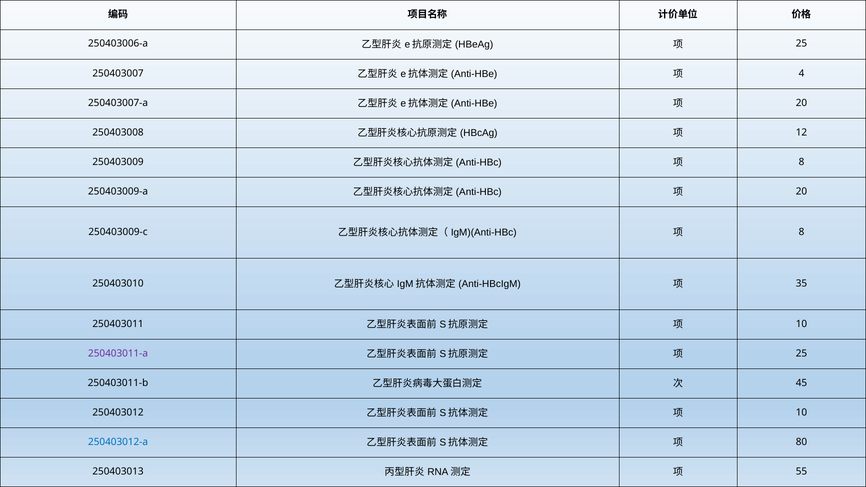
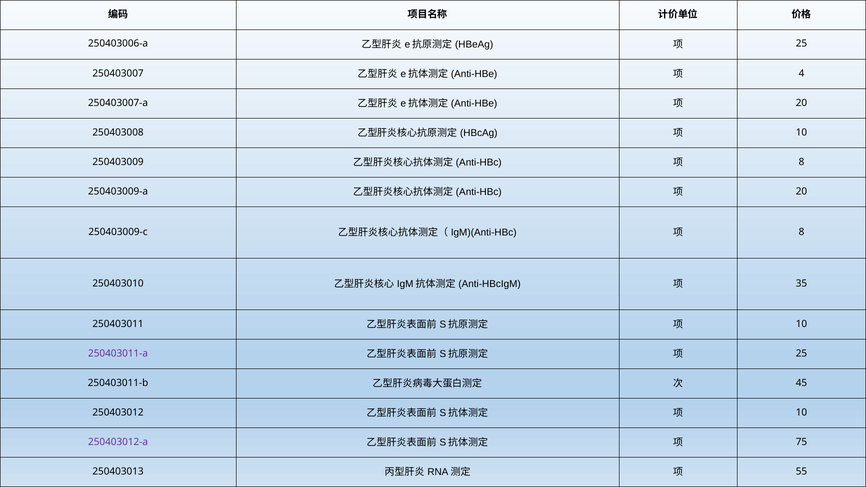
12 at (801, 132): 12 -> 10
250403012-a colour: blue -> purple
80: 80 -> 75
